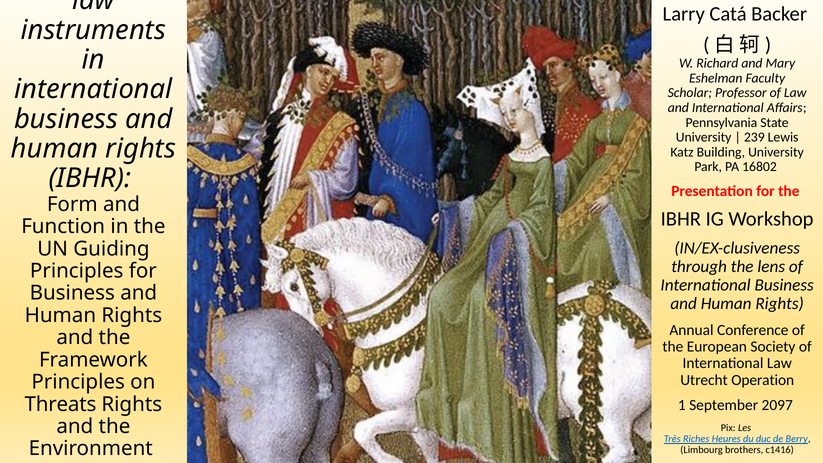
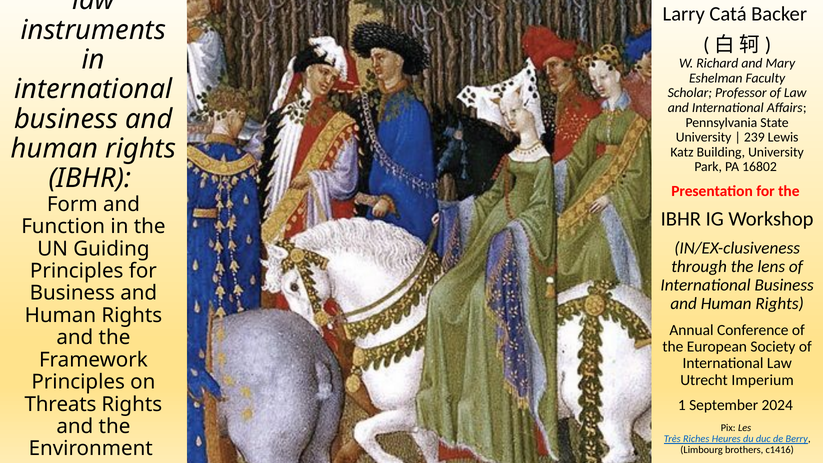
Operation: Operation -> Imperium
2097: 2097 -> 2024
